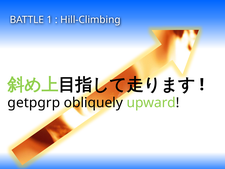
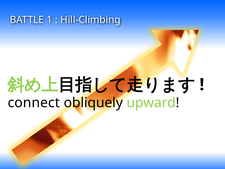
getpgrp: getpgrp -> connect
